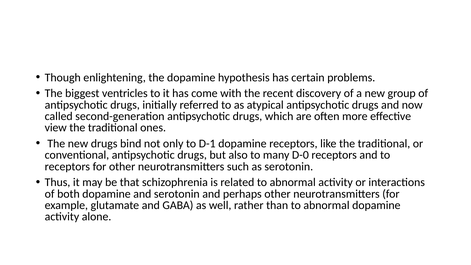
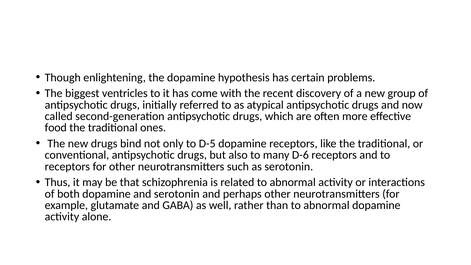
view: view -> food
D-1: D-1 -> D-5
D-0: D-0 -> D-6
